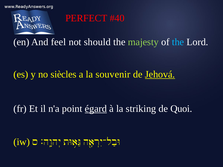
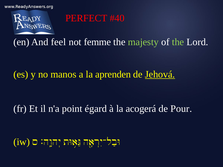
should: should -> femme
the at (178, 42) colour: light blue -> light green
siècles: siècles -> manos
souvenir: souvenir -> aprenden
égard underline: present -> none
striking: striking -> acogerá
Quoi: Quoi -> Pour
